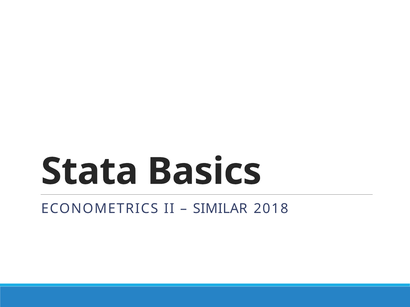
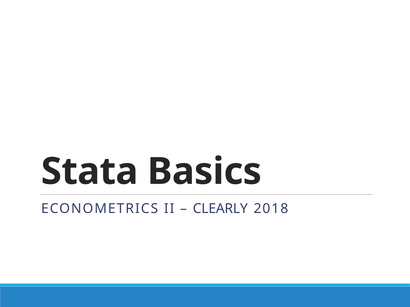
SIMILAR: SIMILAR -> CLEARLY
